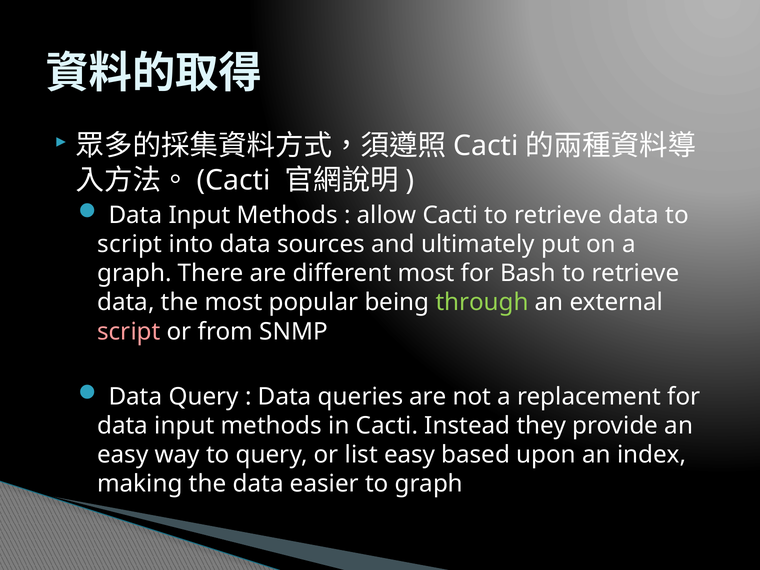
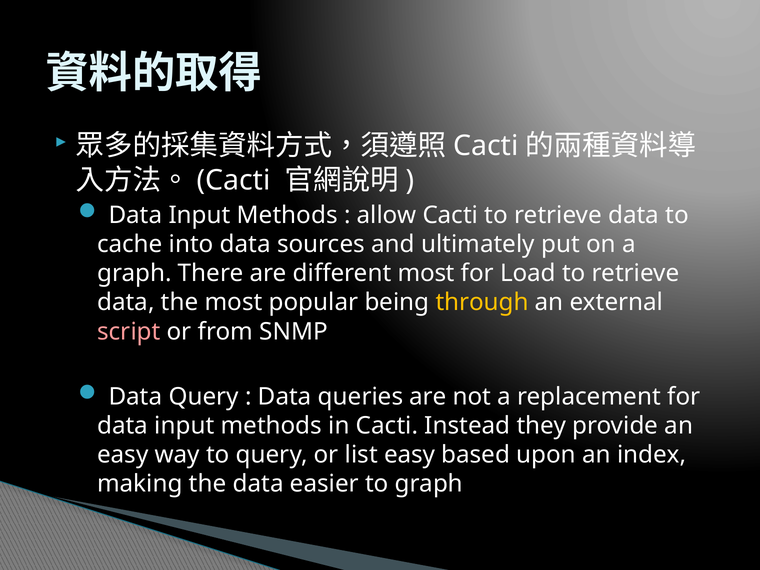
script at (130, 244): script -> cache
Bash: Bash -> Load
through colour: light green -> yellow
